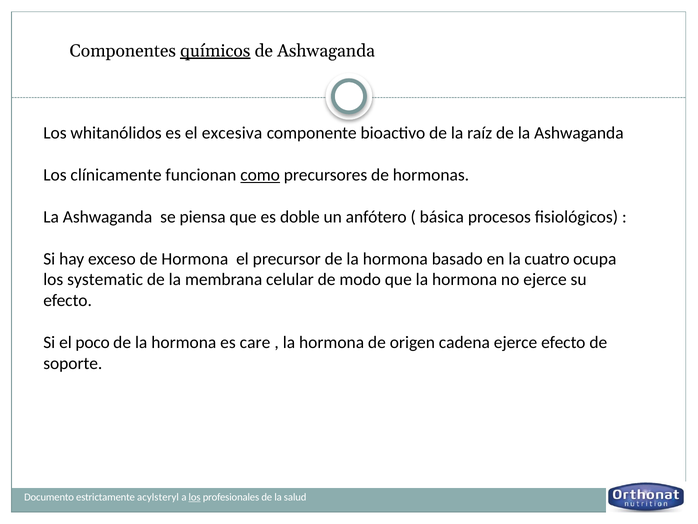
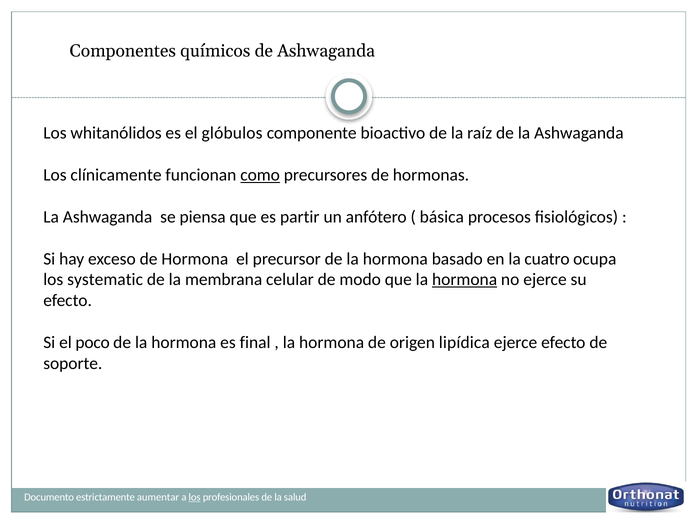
químicos underline: present -> none
excesiva: excesiva -> glóbulos
doble: doble -> partir
hormona at (465, 279) underline: none -> present
care: care -> final
cadena: cadena -> lipídica
acylsteryl: acylsteryl -> aumentar
